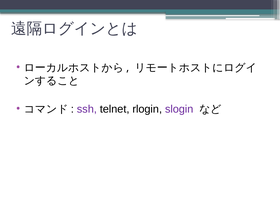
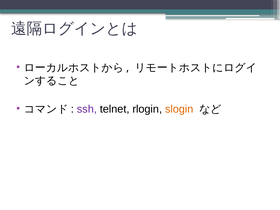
slogin colour: purple -> orange
